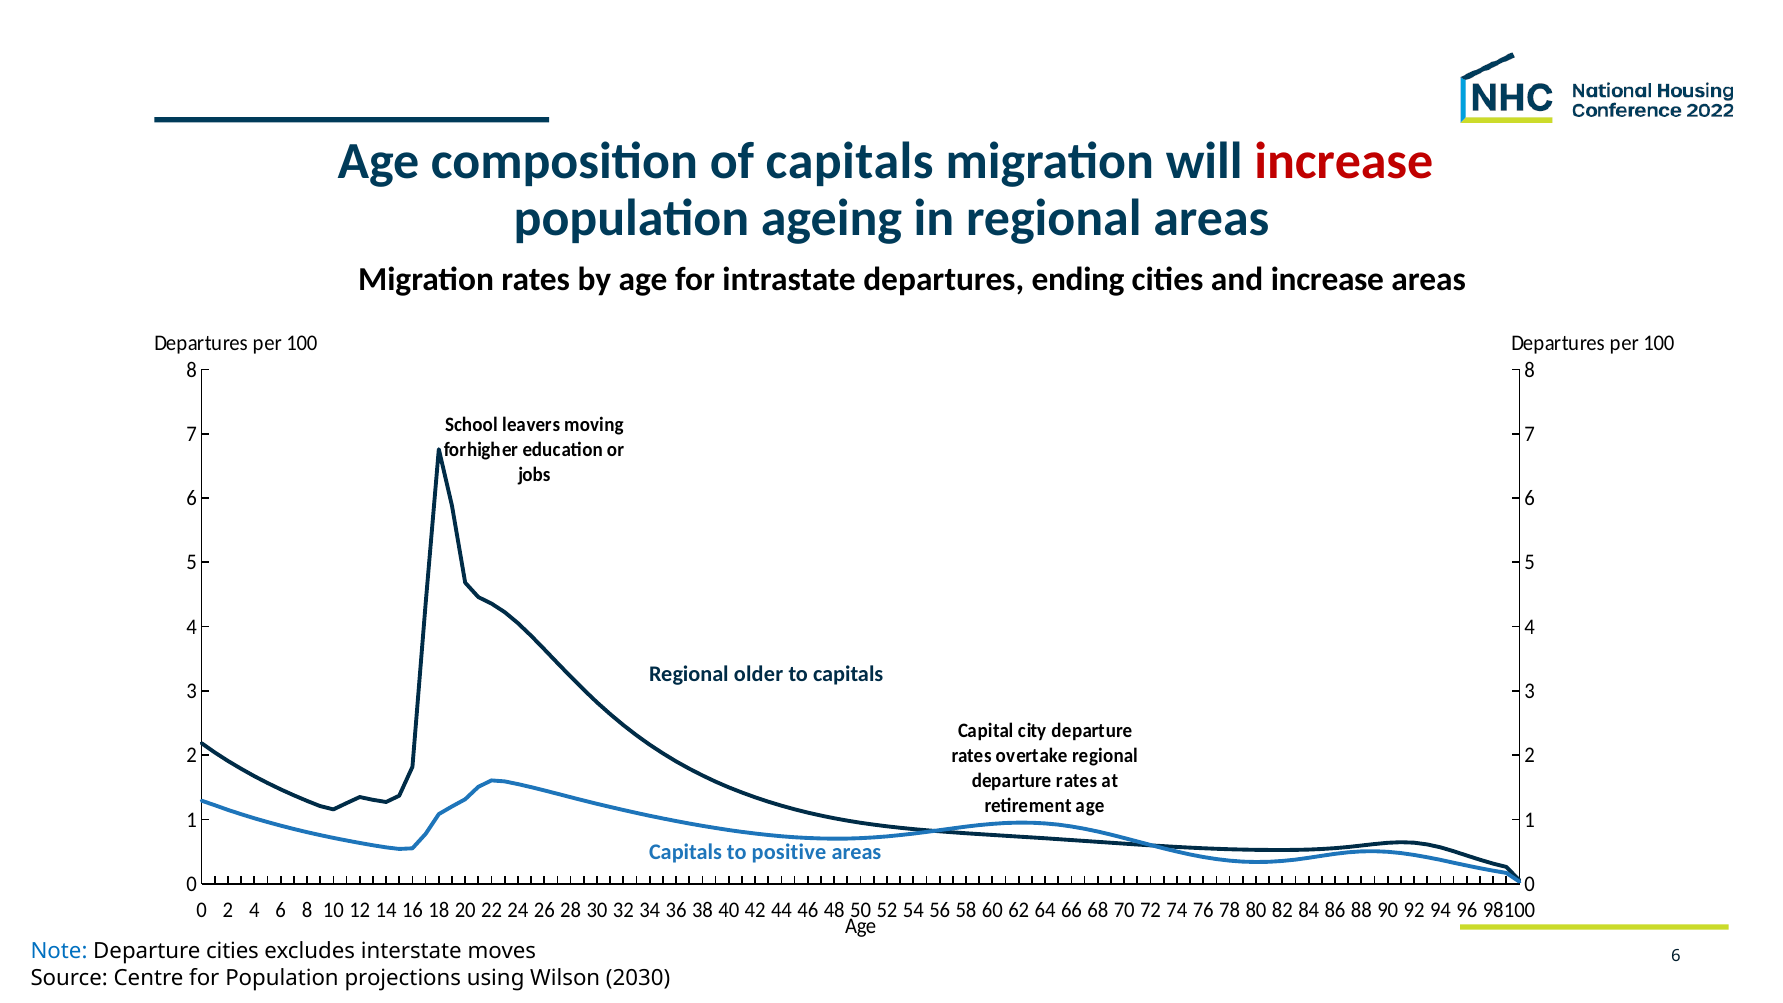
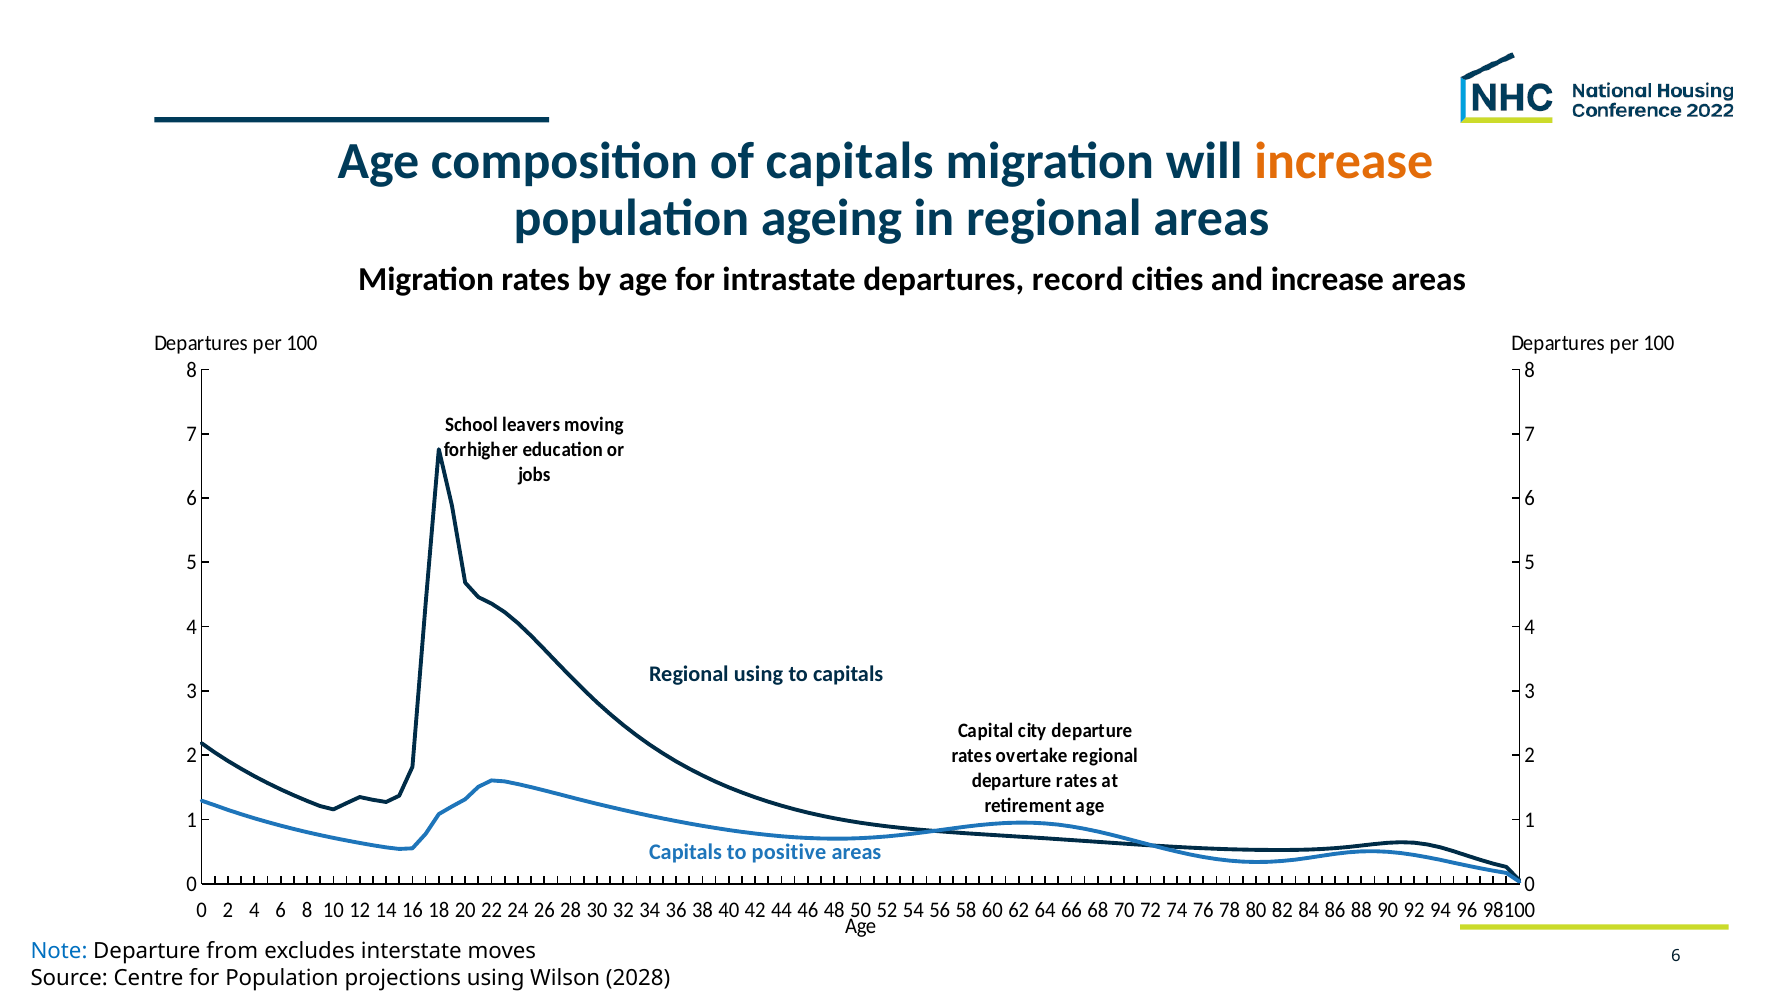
increase at (1344, 162) colour: red -> orange
ending: ending -> record
Regional older: older -> using
Departure cities: cities -> from
2030: 2030 -> 2028
